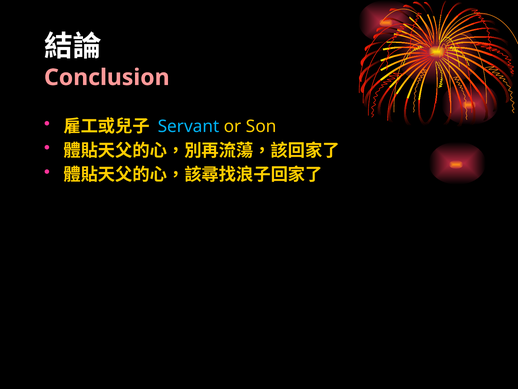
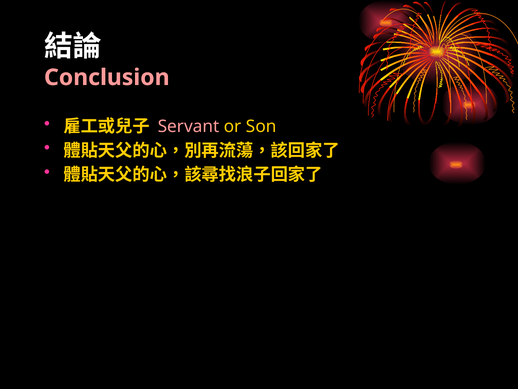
Servant colour: light blue -> pink
